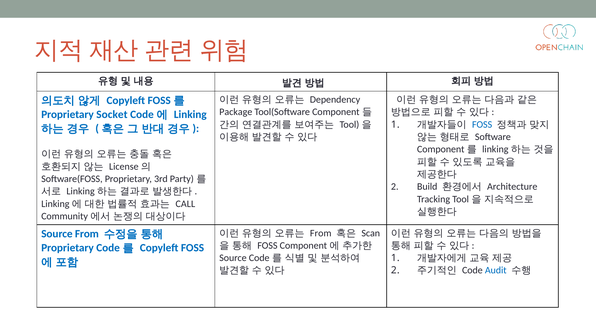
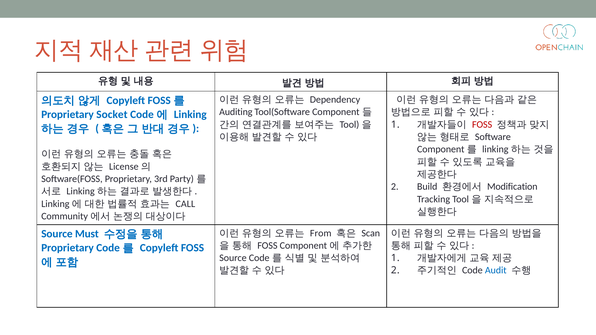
Package: Package -> Auditing
FOSS at (482, 125) colour: blue -> red
Architecture: Architecture -> Modification
Source From: From -> Must
